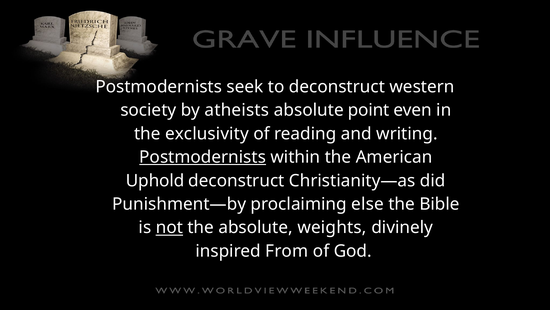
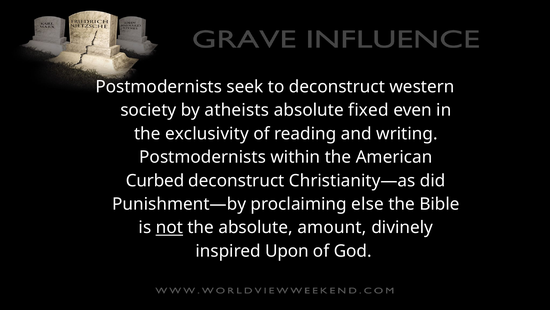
point: point -> fixed
Postmodernists at (203, 157) underline: present -> none
Uphold: Uphold -> Curbed
weights: weights -> amount
From: From -> Upon
